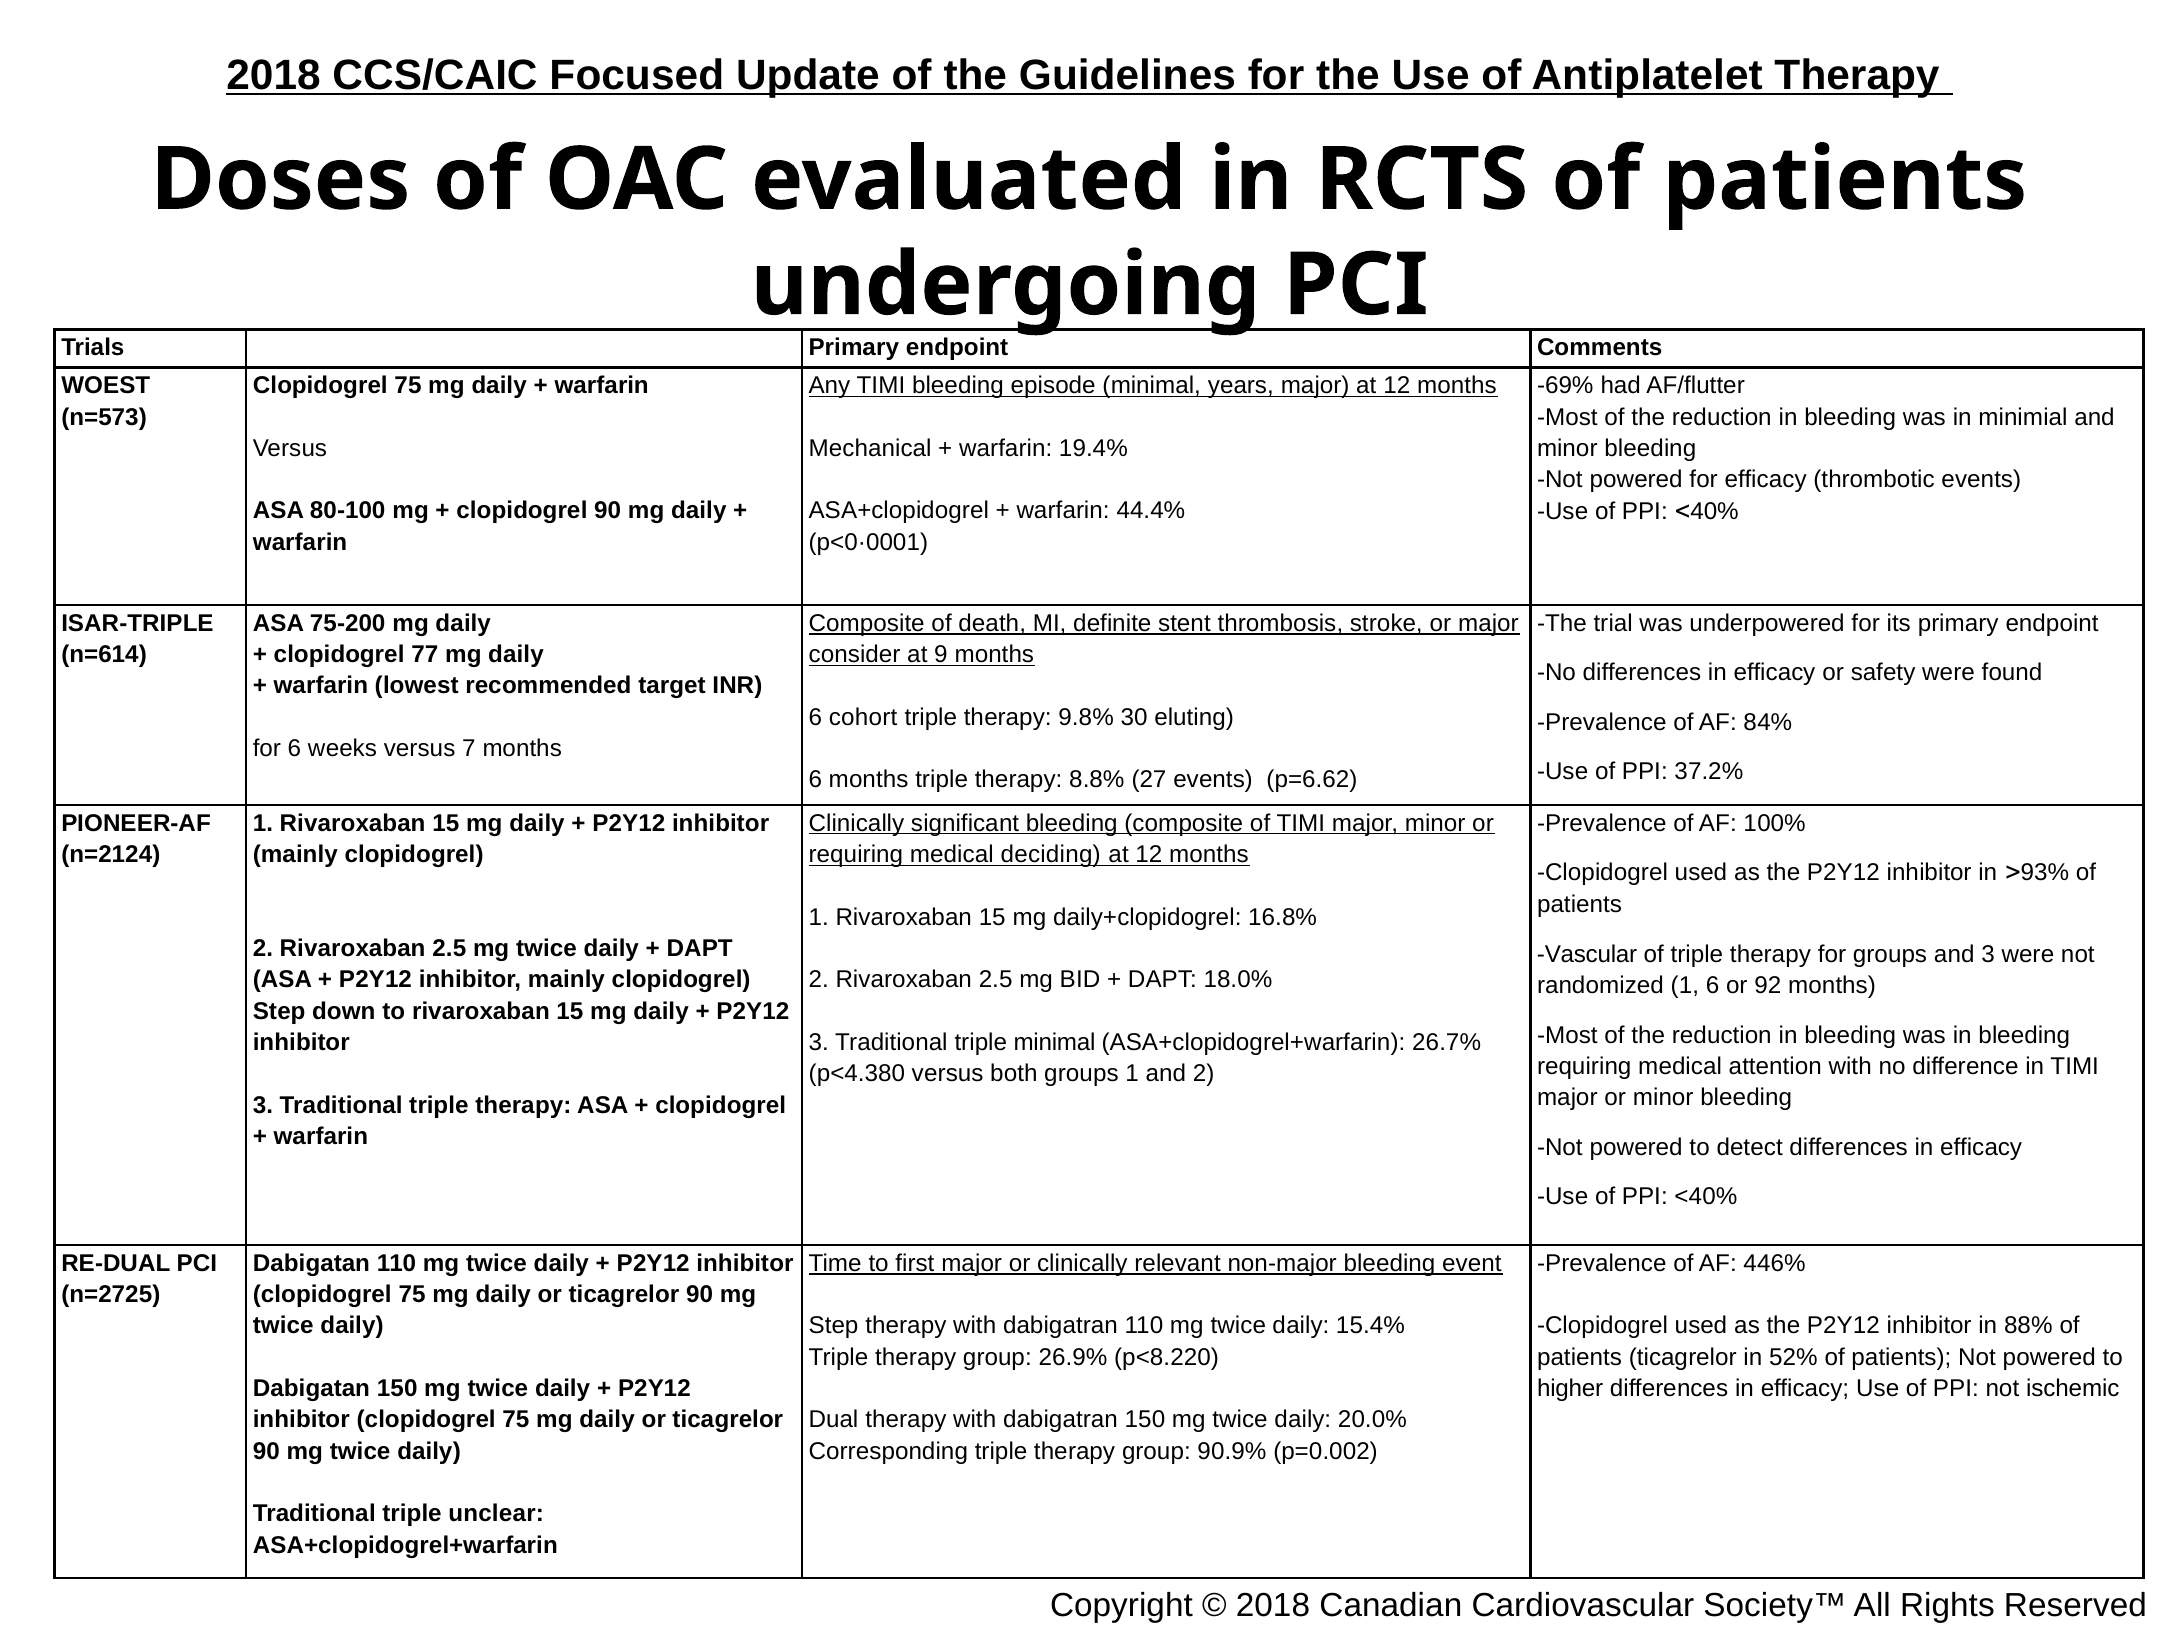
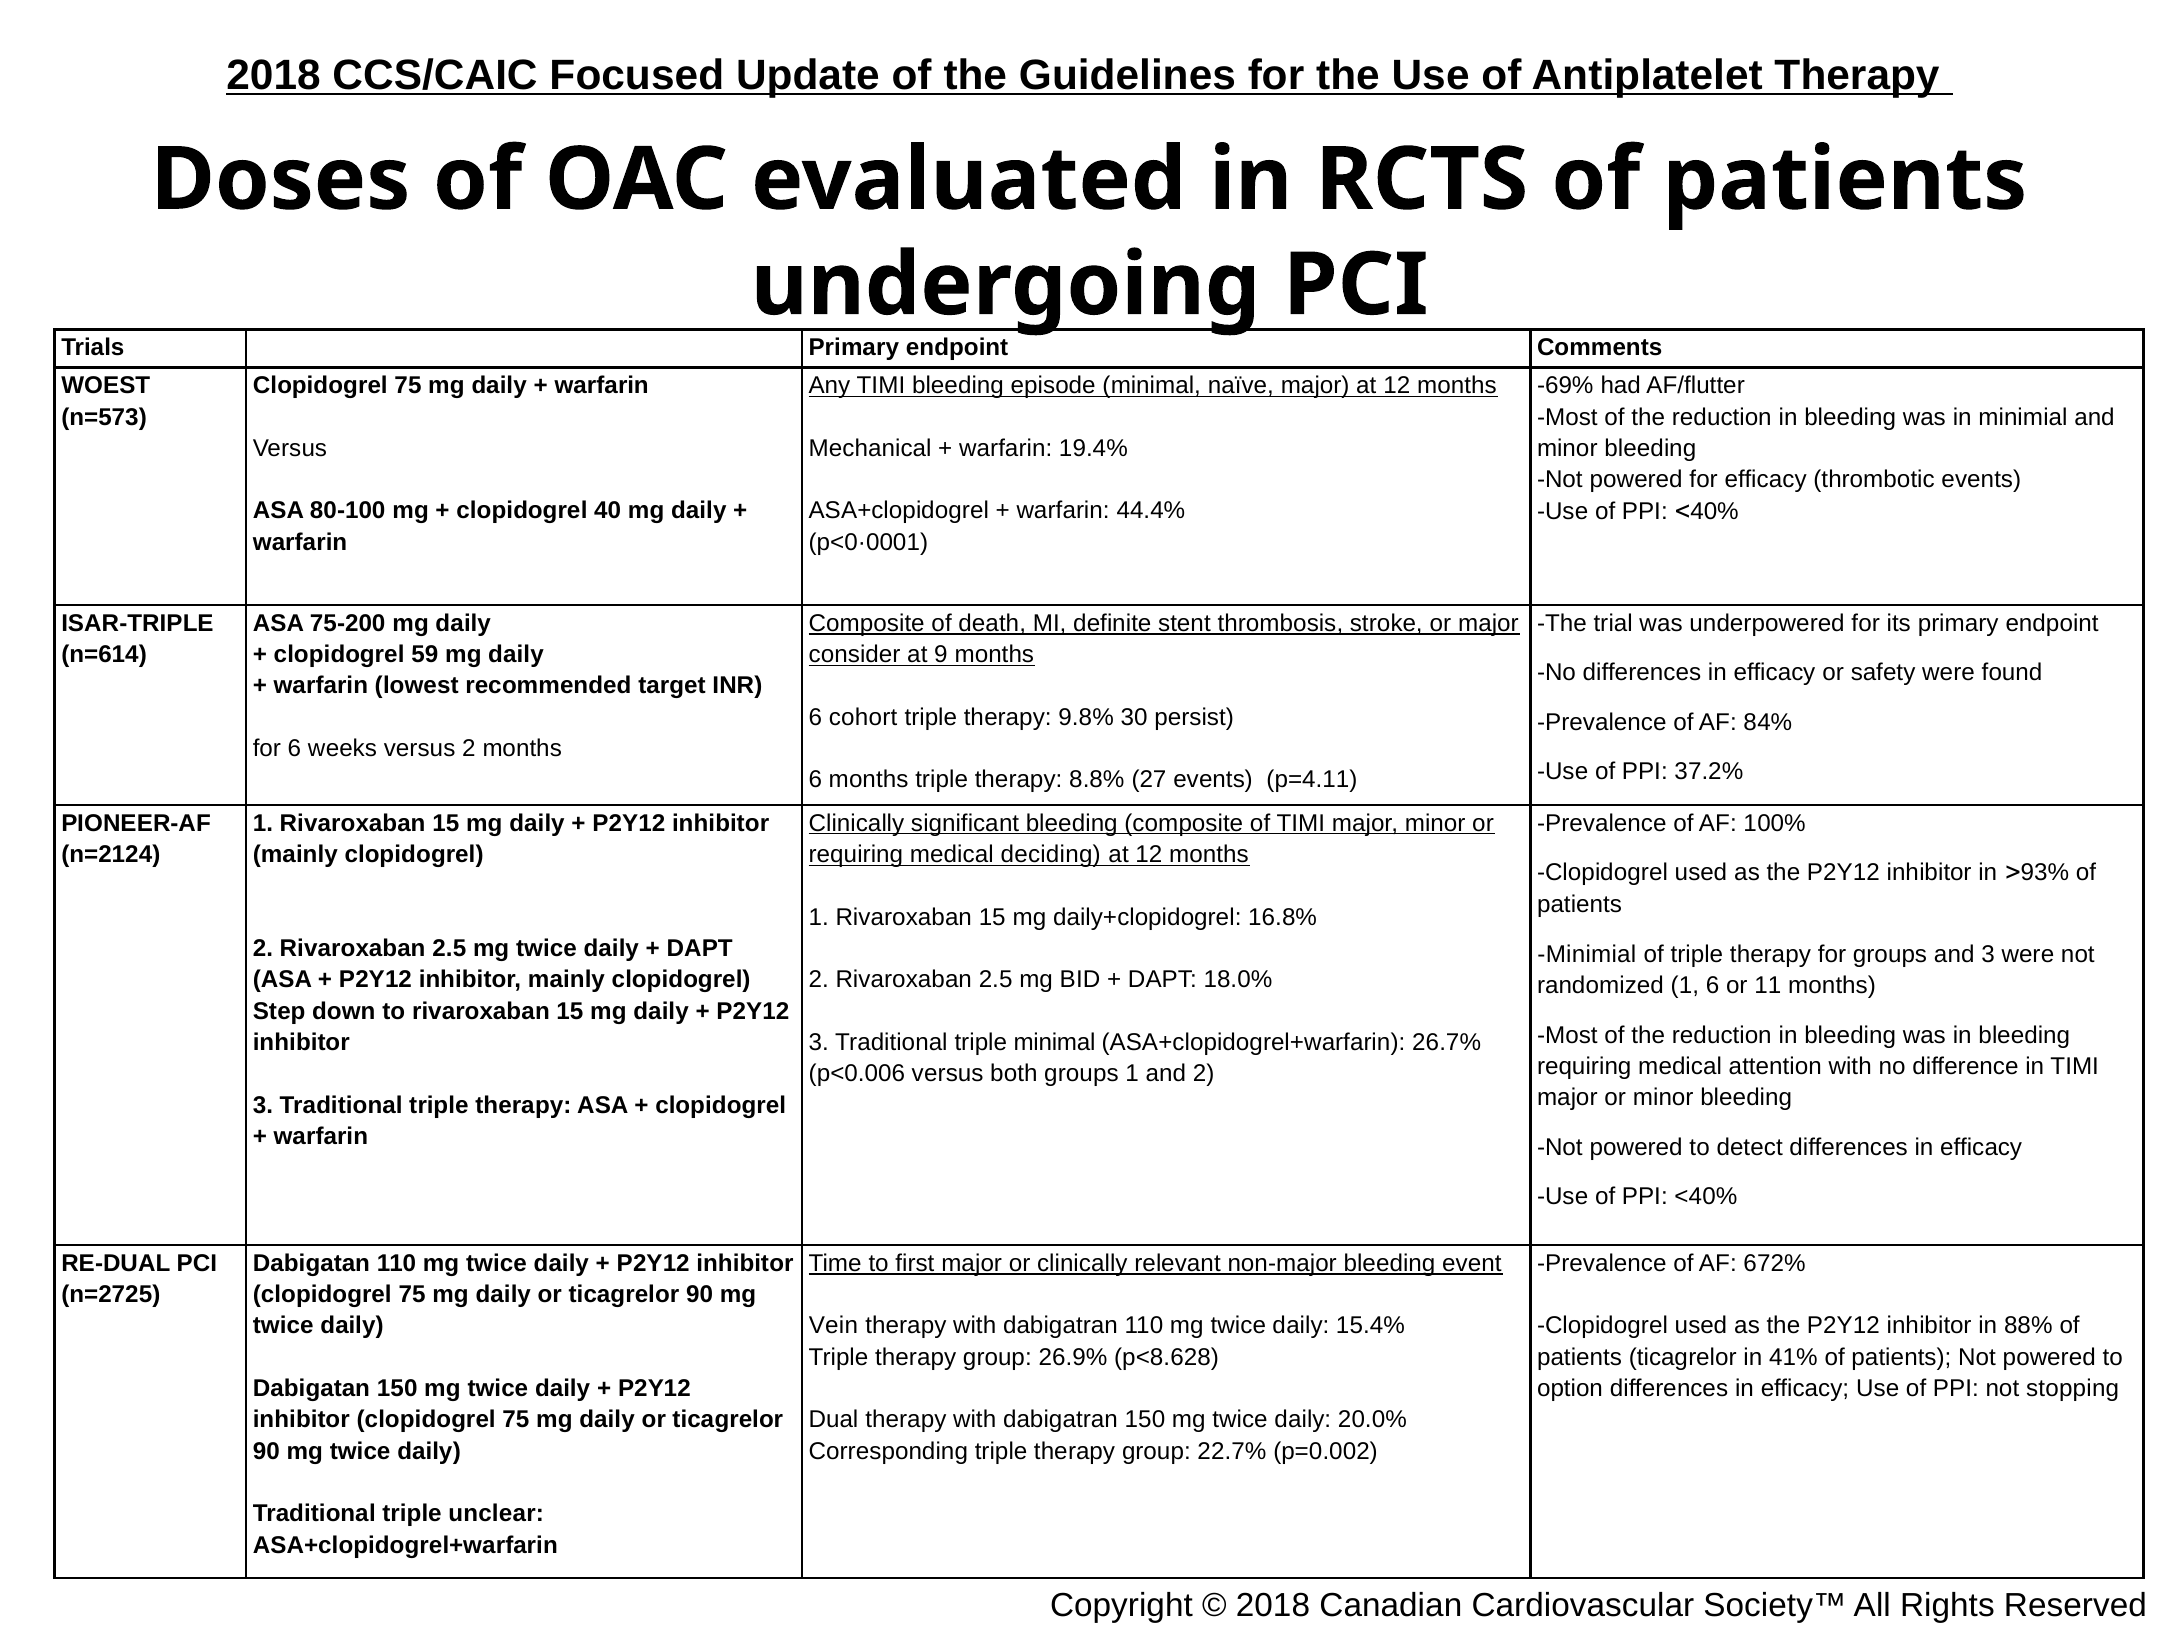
years: years -> naïve
clopidogrel 90: 90 -> 40
77: 77 -> 59
eluting: eluting -> persist
versus 7: 7 -> 2
p=6.62: p=6.62 -> p=4.11
Vascular at (1587, 954): Vascular -> Minimial
92: 92 -> 11
p<4.380: p<4.380 -> p<0.006
446%: 446% -> 672%
Step at (834, 1326): Step -> Vein
p<8.220: p<8.220 -> p<8.628
52%: 52% -> 41%
higher: higher -> option
ischemic: ischemic -> stopping
90.9%: 90.9% -> 22.7%
